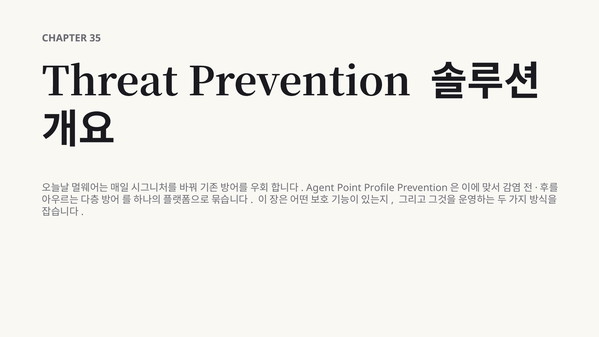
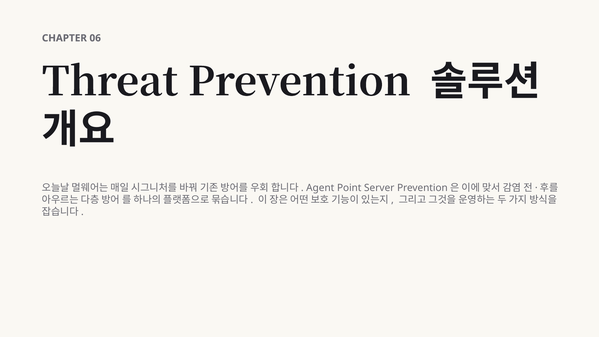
35: 35 -> 06
Profile: Profile -> Server
